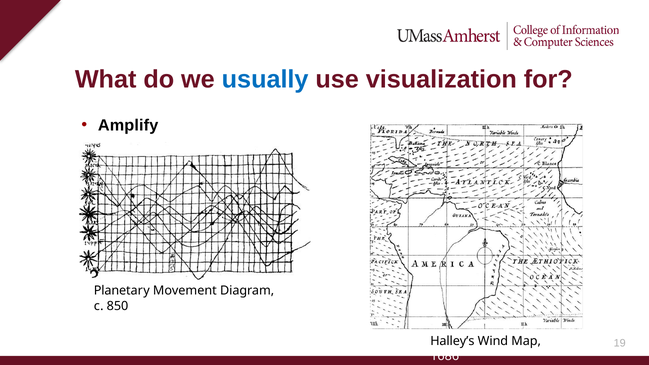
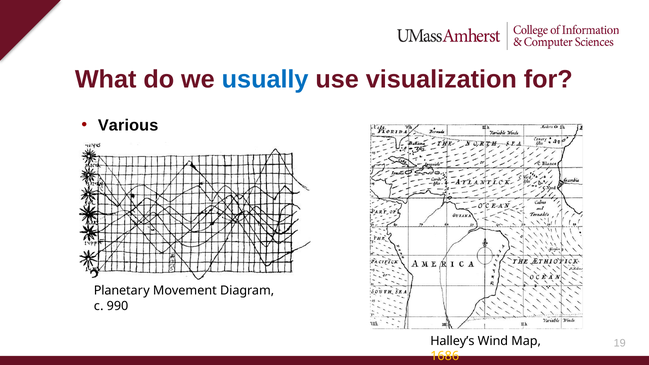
Amplify: Amplify -> Various
850: 850 -> 990
1686 colour: white -> yellow
